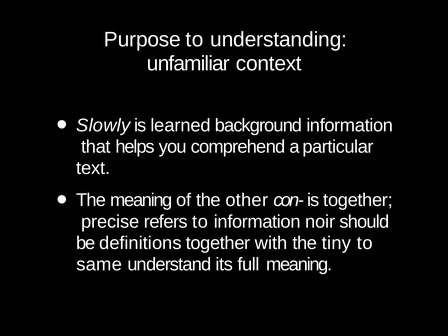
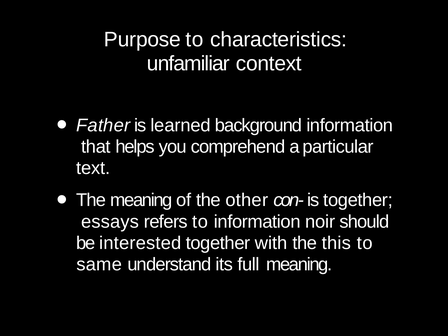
understanding: understanding -> characteristics
Slowly: Slowly -> Father
precise: precise -> essays
definitions: definitions -> interested
tiny: tiny -> this
